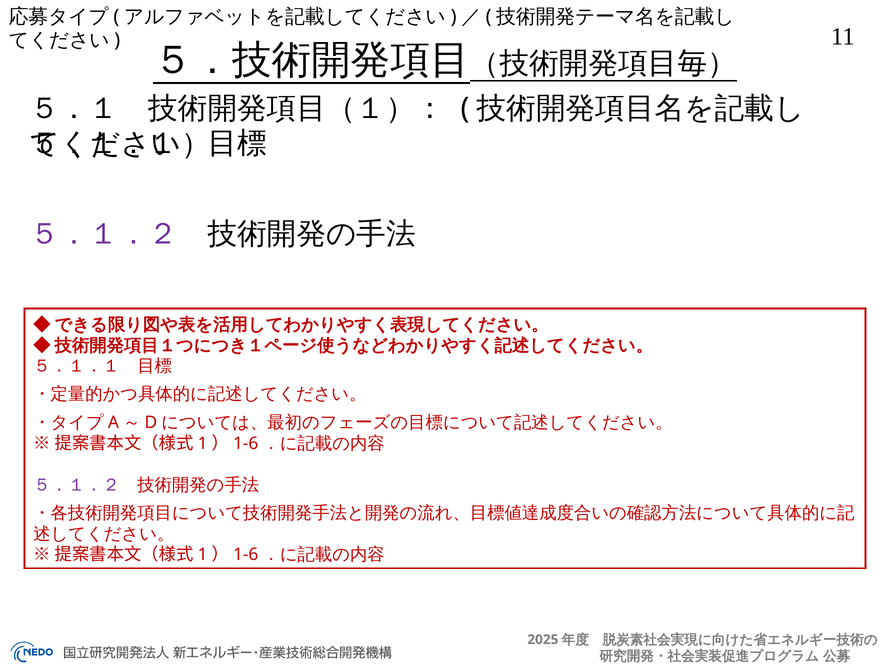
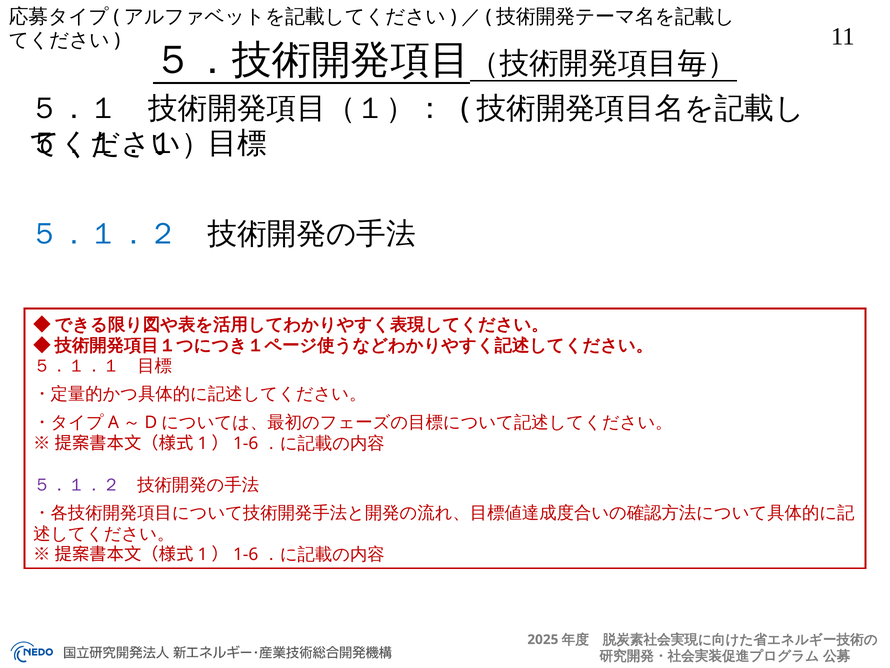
５．１．２ at (104, 234) colour: purple -> blue
